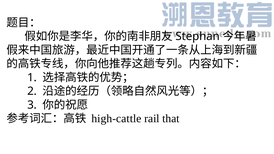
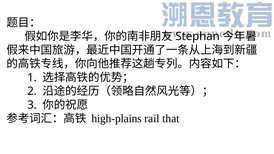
high-cattle: high-cattle -> high-plains
